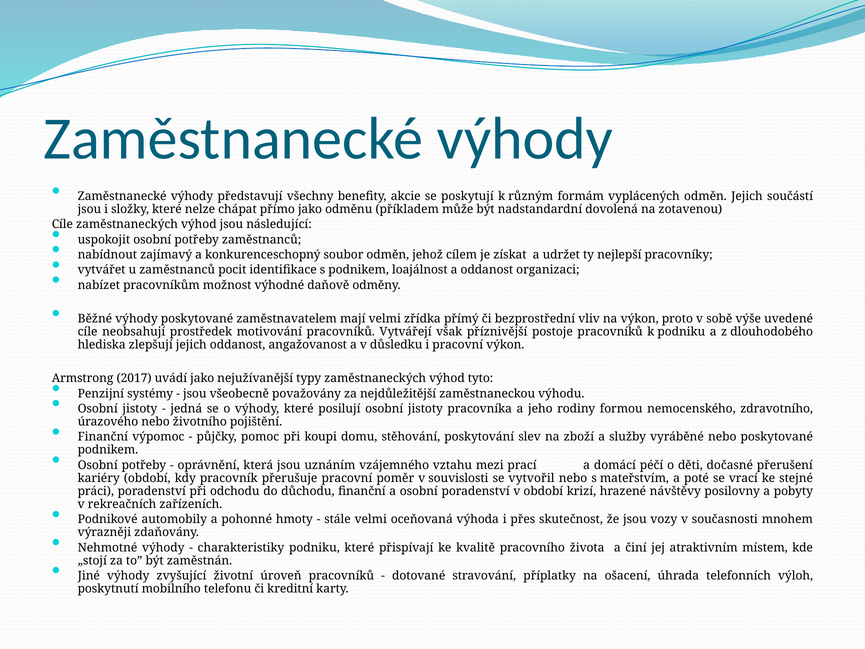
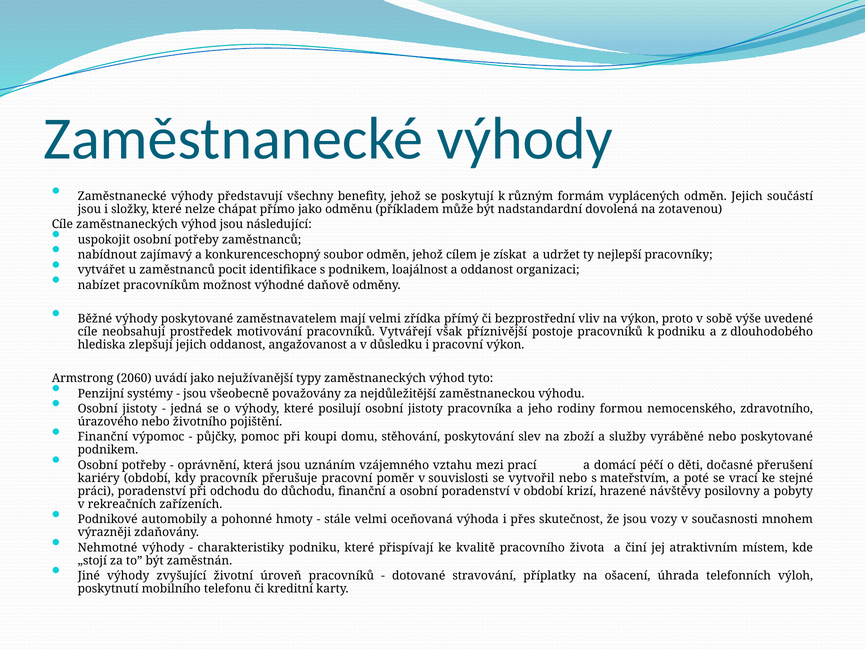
benefity akcie: akcie -> jehož
2017: 2017 -> 2060
